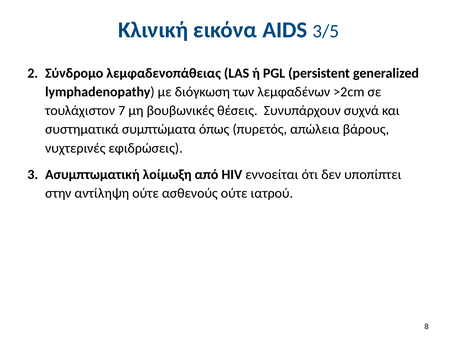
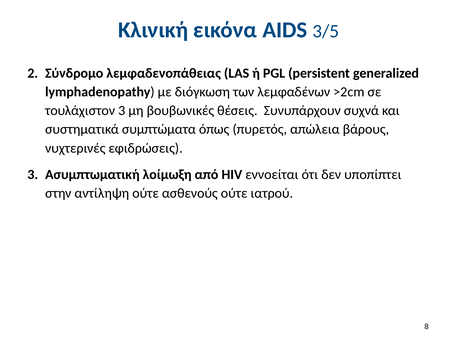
τουλάχιστον 7: 7 -> 3
